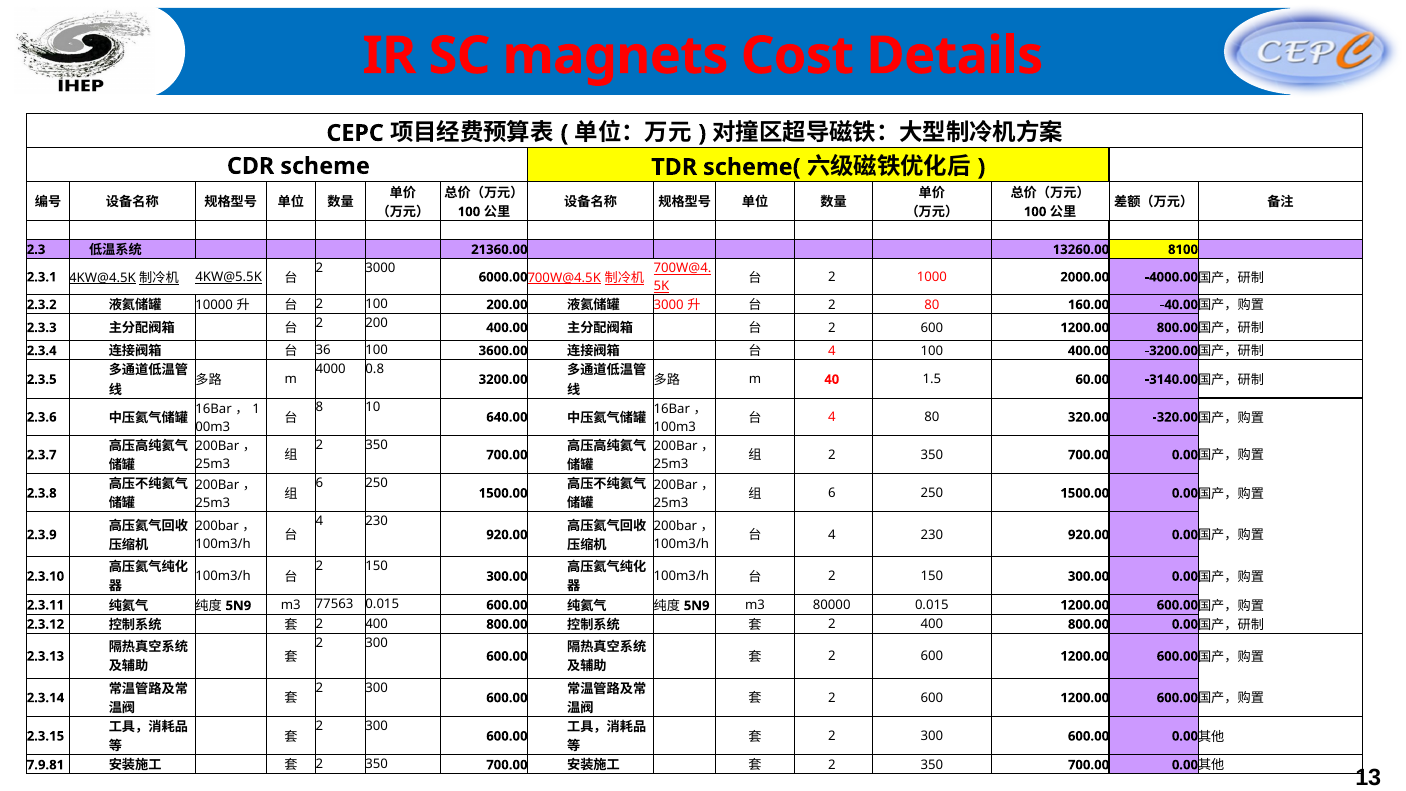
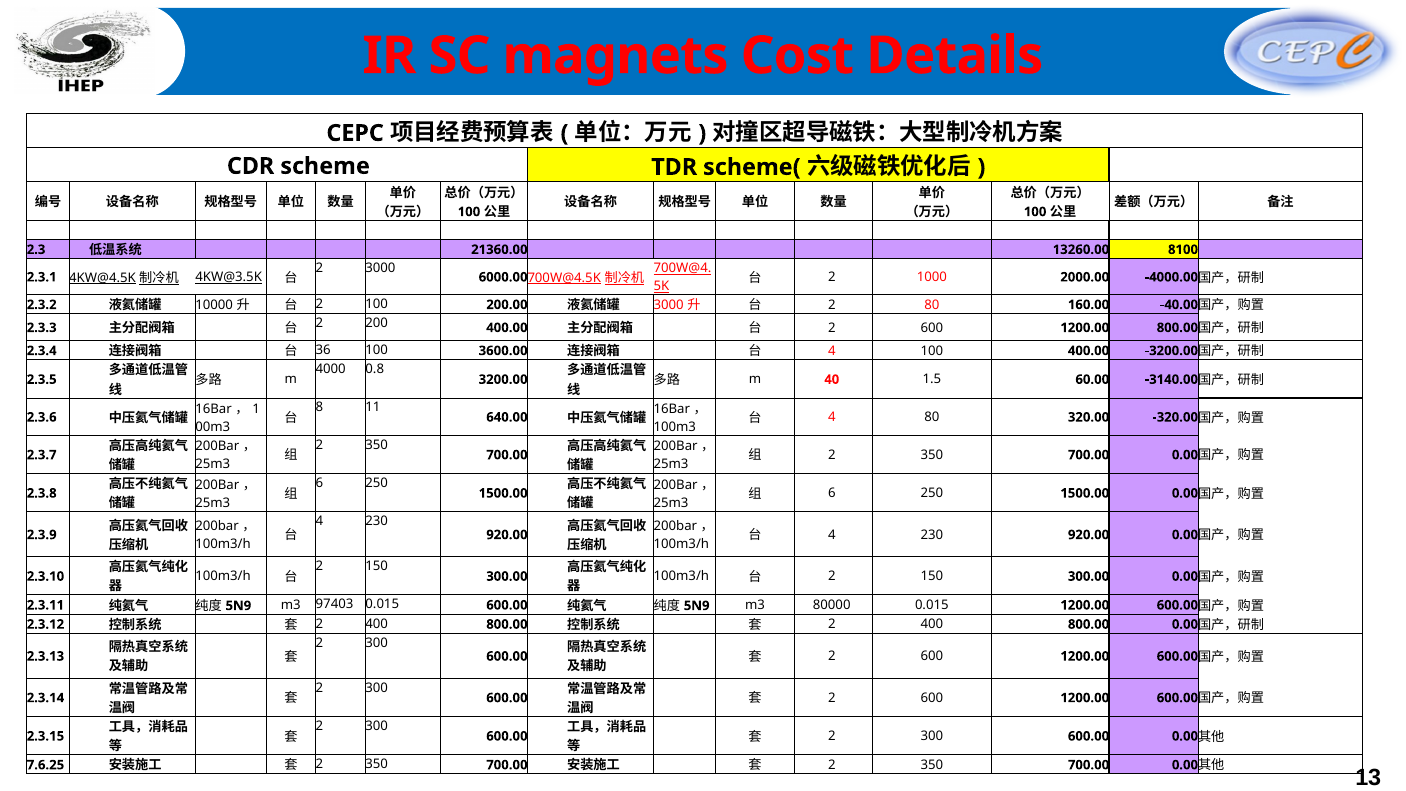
4KW@5.5K: 4KW@5.5K -> 4KW@3.5K
10: 10 -> 11
77563: 77563 -> 97403
7.9.81: 7.9.81 -> 7.6.25
